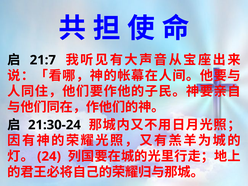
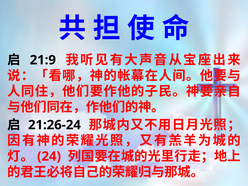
21:7: 21:7 -> 21:9
21:30-24: 21:30-24 -> 21:26-24
